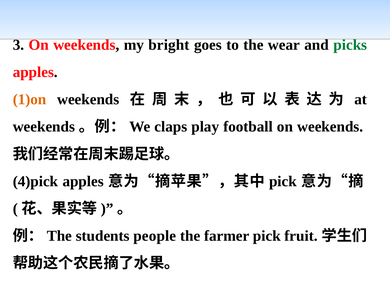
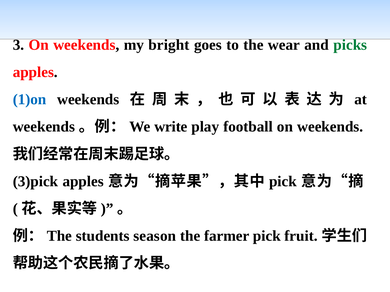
1)on colour: orange -> blue
claps: claps -> write
4)pick: 4)pick -> 3)pick
people: people -> season
